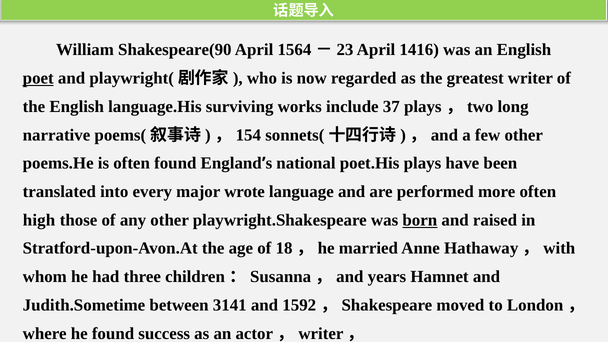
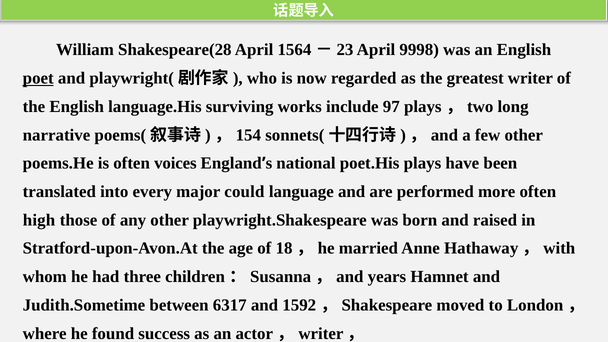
Shakespeare(90: Shakespeare(90 -> Shakespeare(28
1416: 1416 -> 9998
37: 37 -> 97
often found: found -> voices
wrote: wrote -> could
born underline: present -> none
3141: 3141 -> 6317
